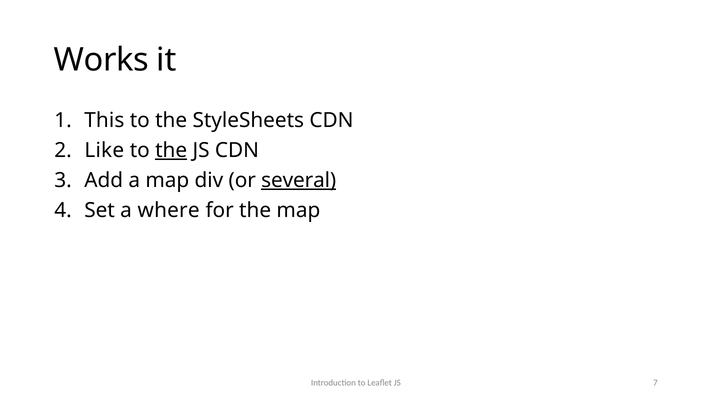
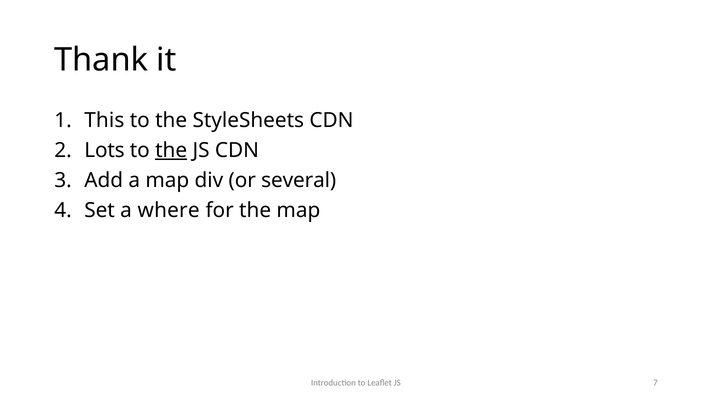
Works: Works -> Thank
Like: Like -> Lots
several underline: present -> none
